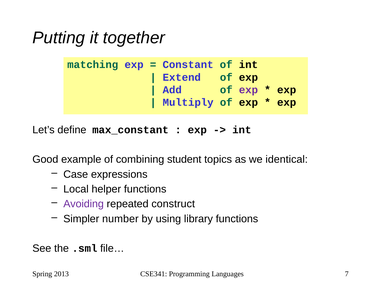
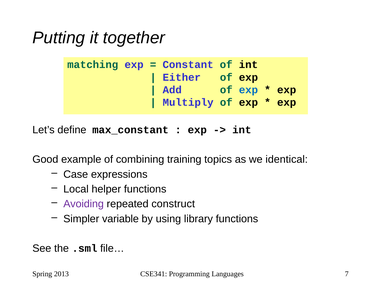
Extend: Extend -> Either
exp at (248, 90) colour: purple -> blue
student: student -> training
number: number -> variable
